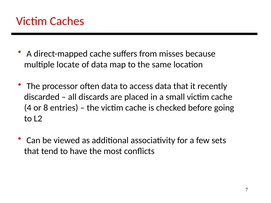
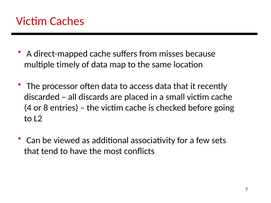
locate: locate -> timely
